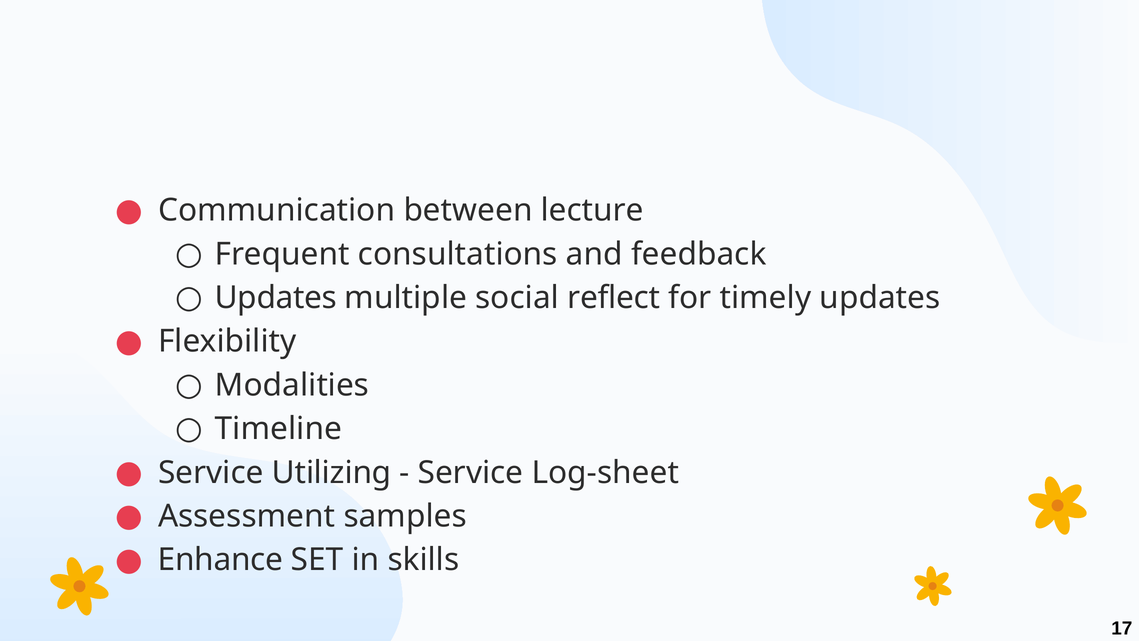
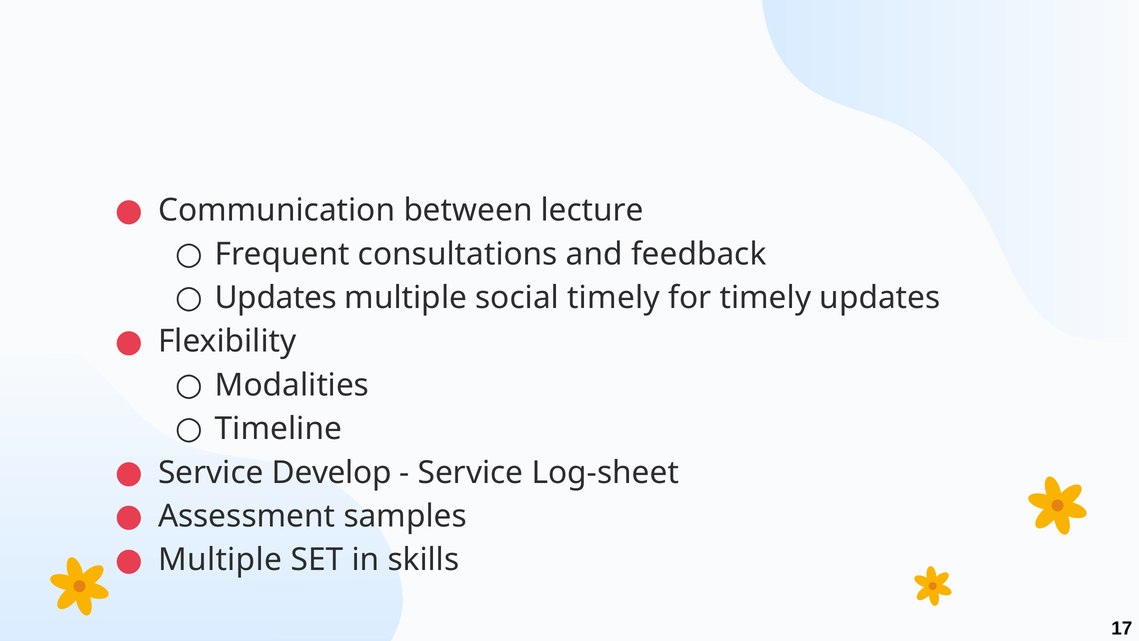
social reflect: reflect -> timely
Utilizing: Utilizing -> Develop
Enhance at (220, 560): Enhance -> Multiple
